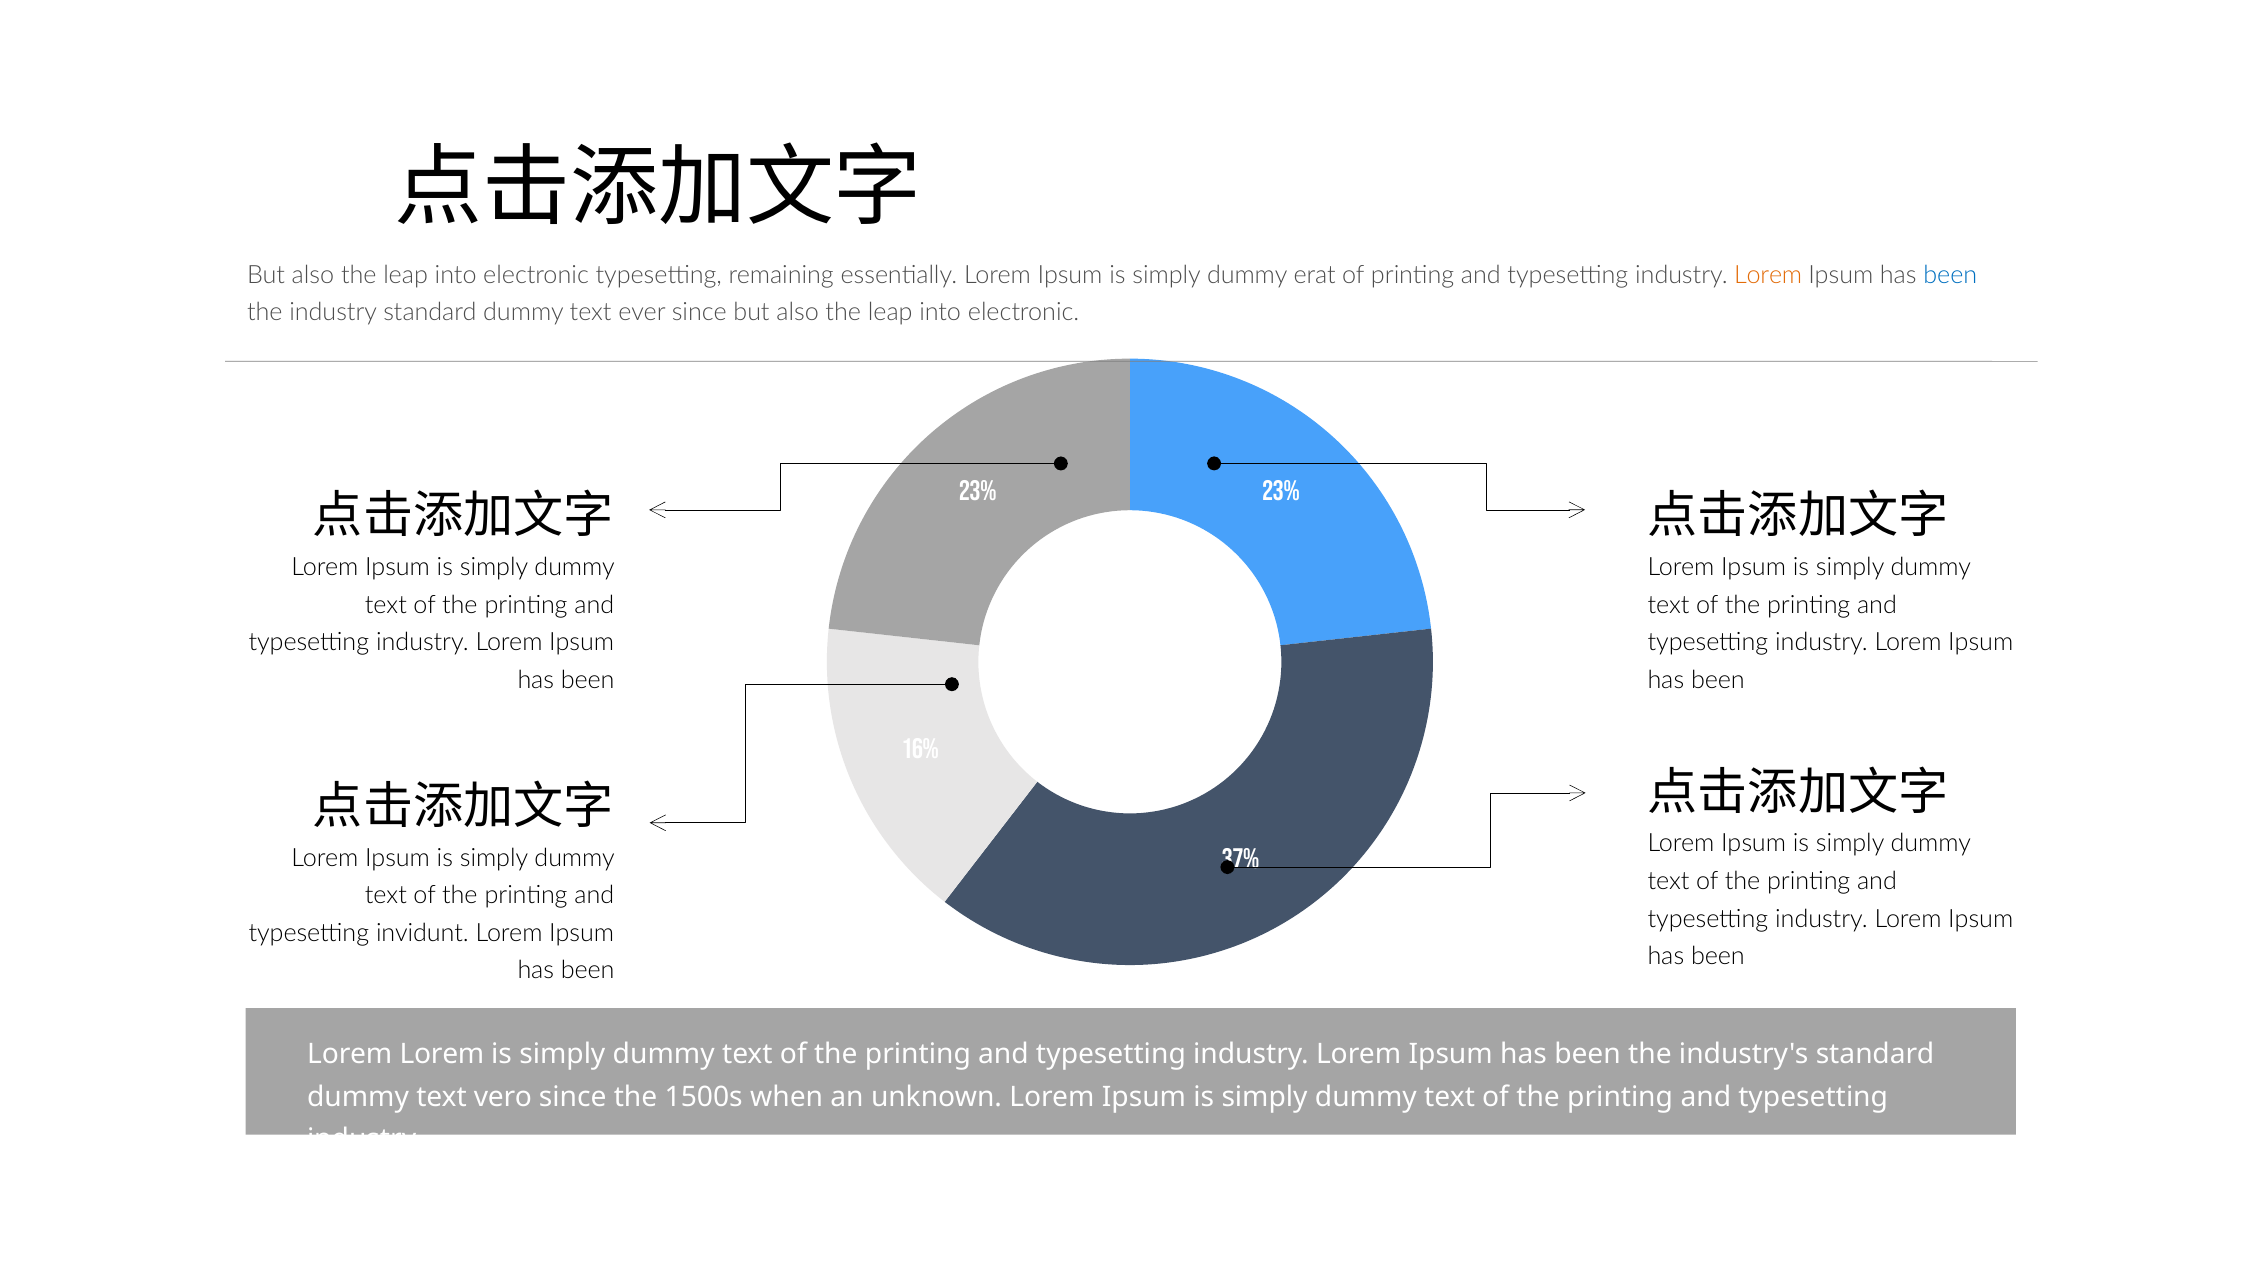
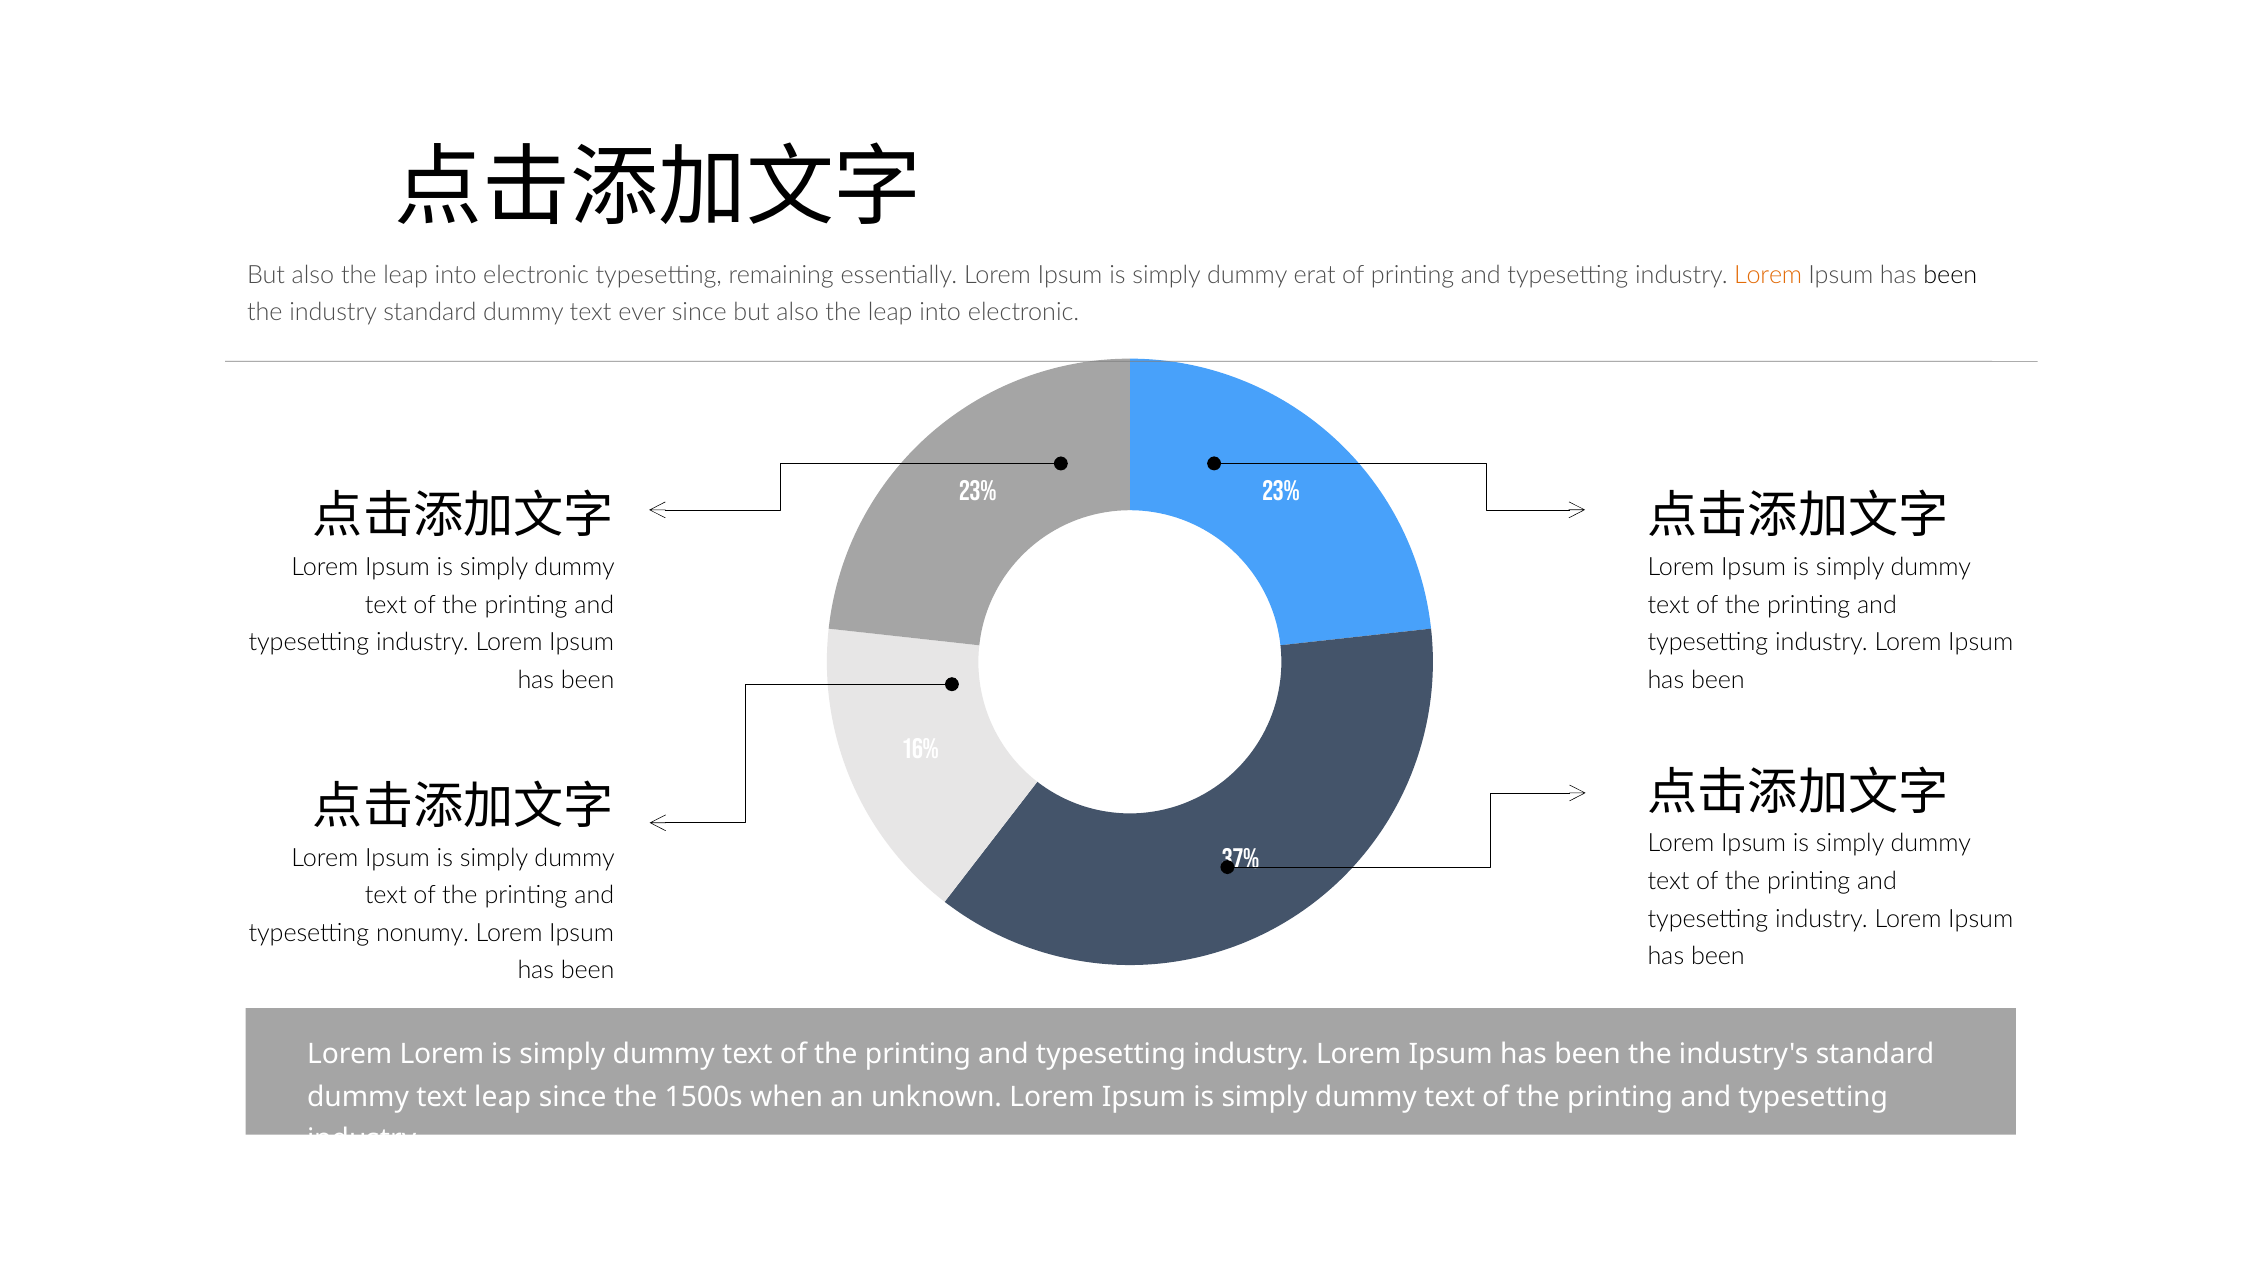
been at (1950, 275) colour: blue -> black
invidunt: invidunt -> nonumy
text vero: vero -> leap
